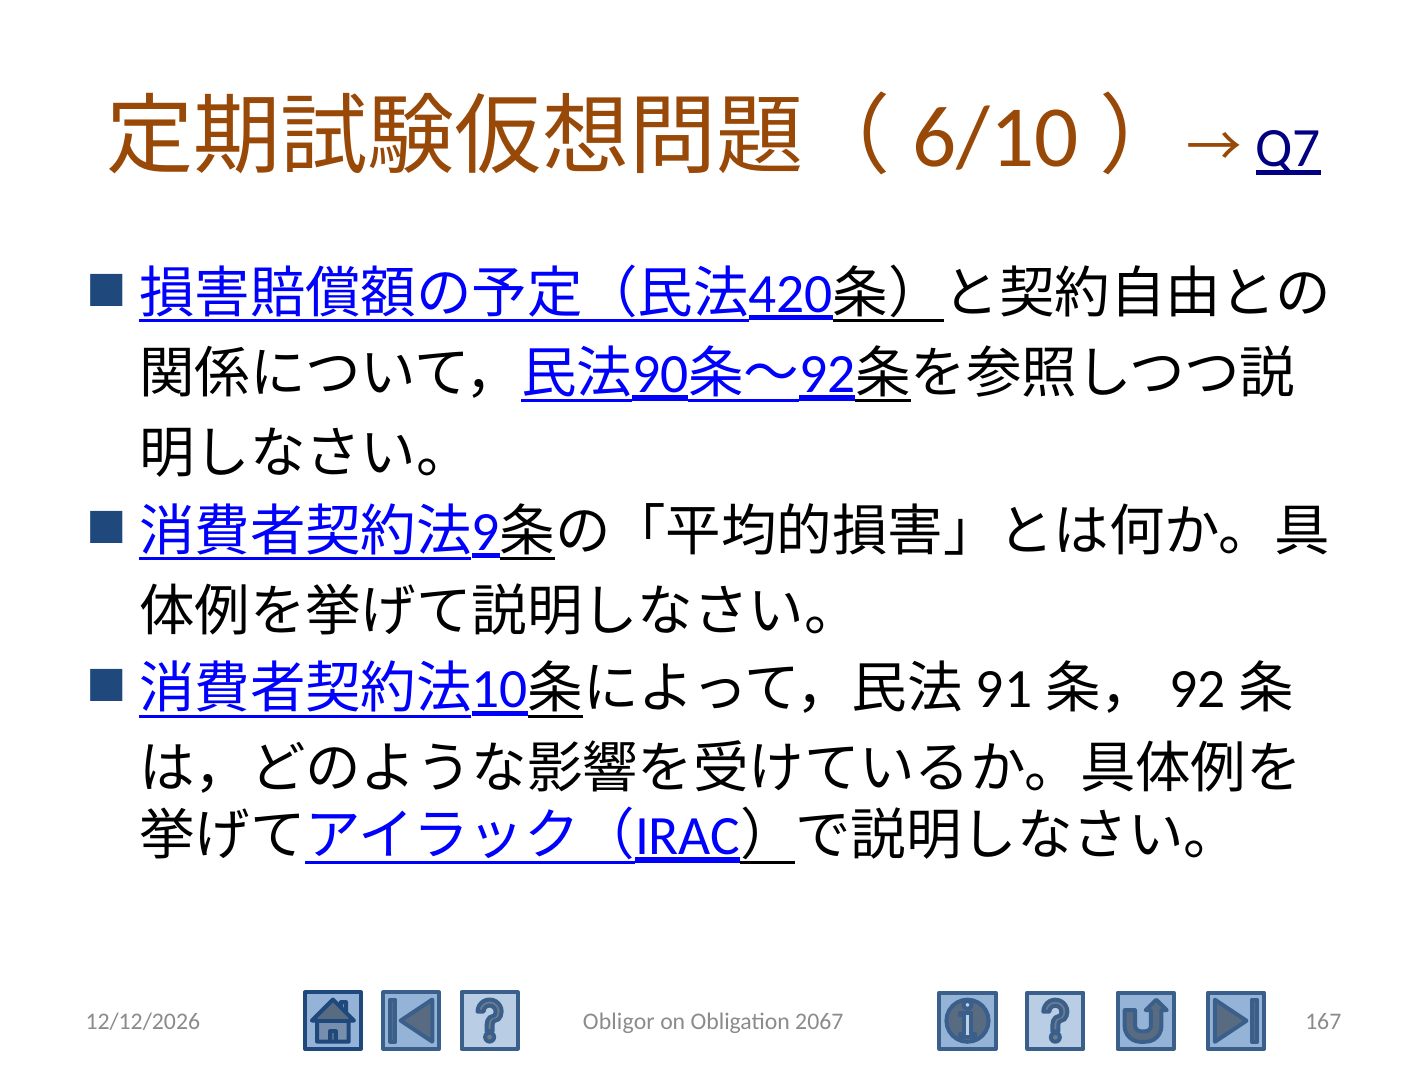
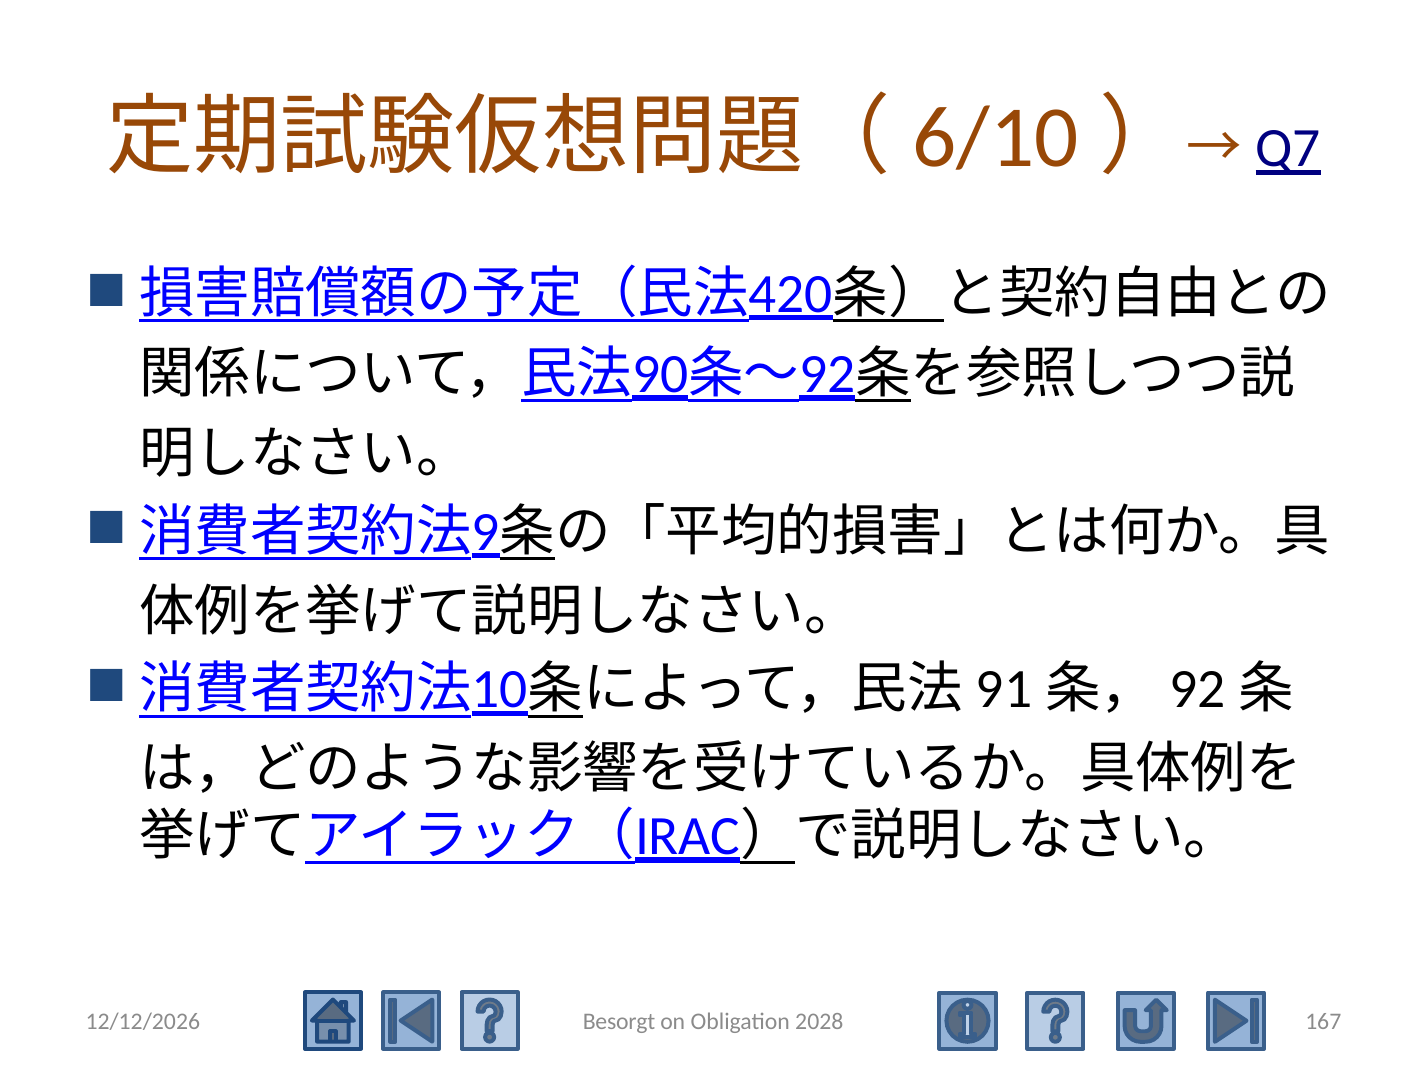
Obligor: Obligor -> Besorgt
2067: 2067 -> 2028
